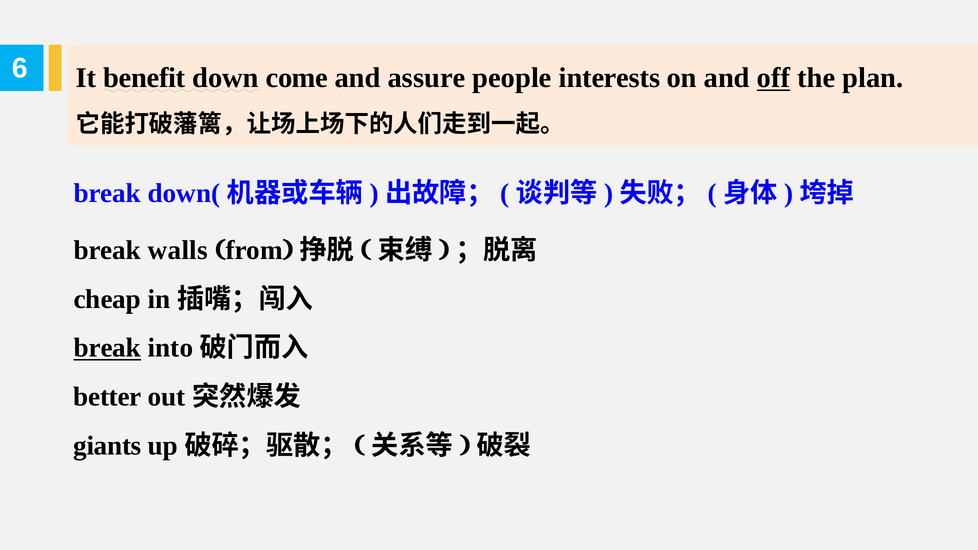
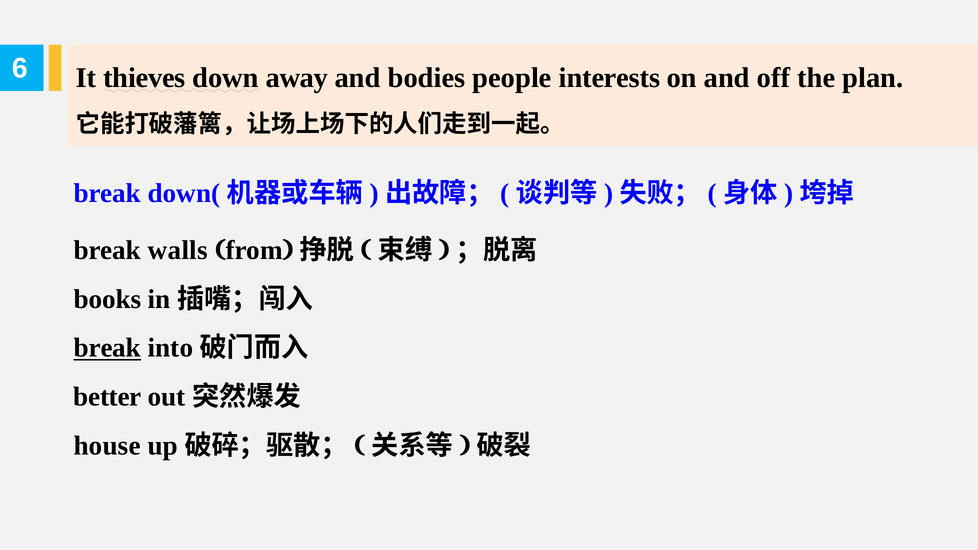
benefit: benefit -> thieves
come: come -> away
assure: assure -> bodies
off underline: present -> none
cheap: cheap -> books
giants: giants -> house
